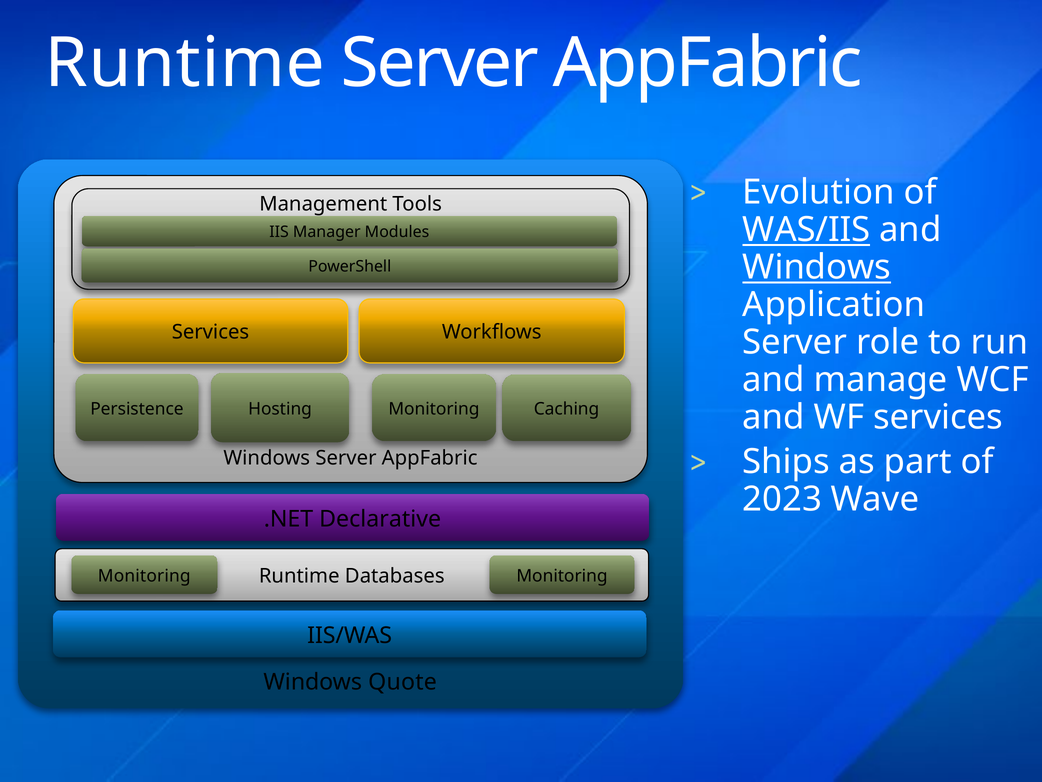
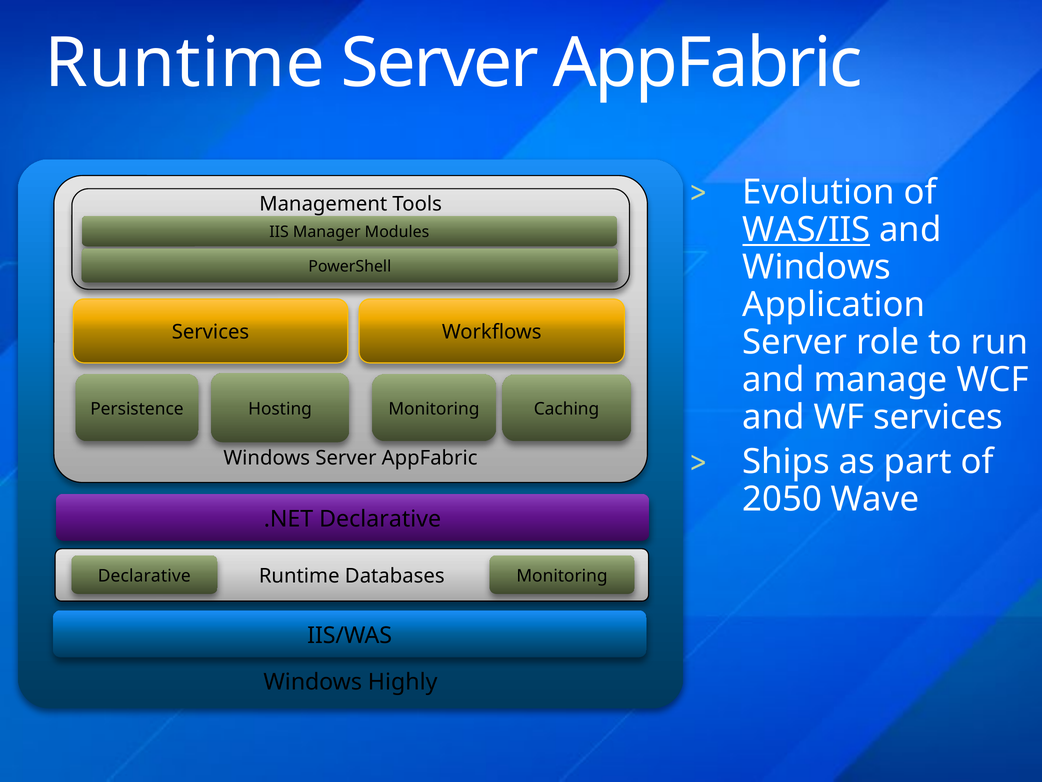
Windows at (817, 267) underline: present -> none
2023: 2023 -> 2050
Monitoring at (144, 575): Monitoring -> Declarative
Quote: Quote -> Highly
